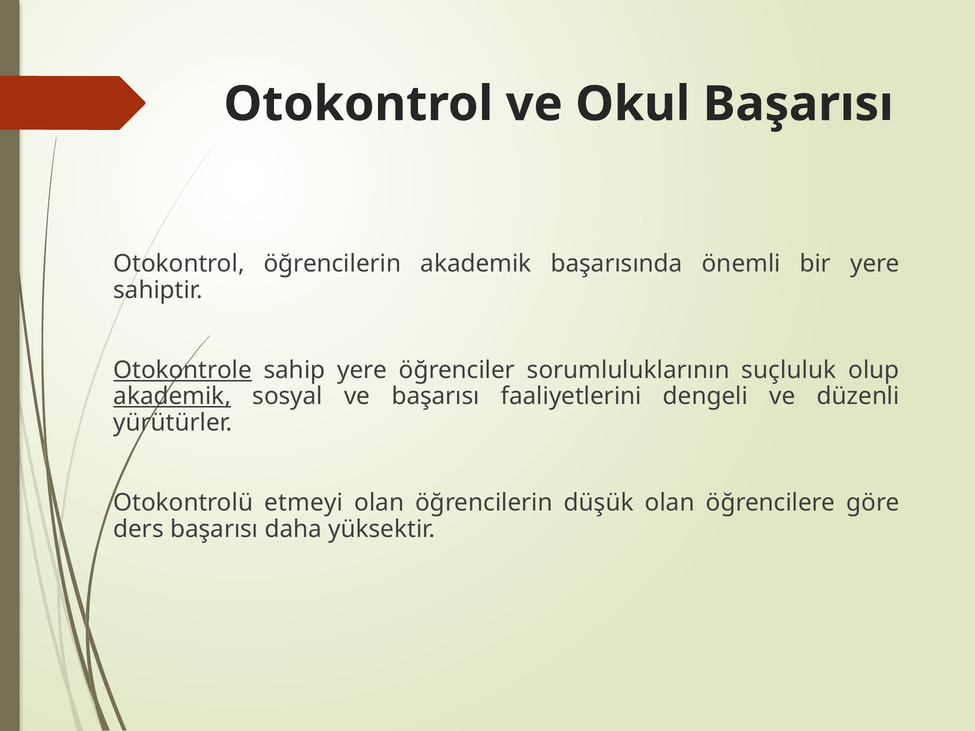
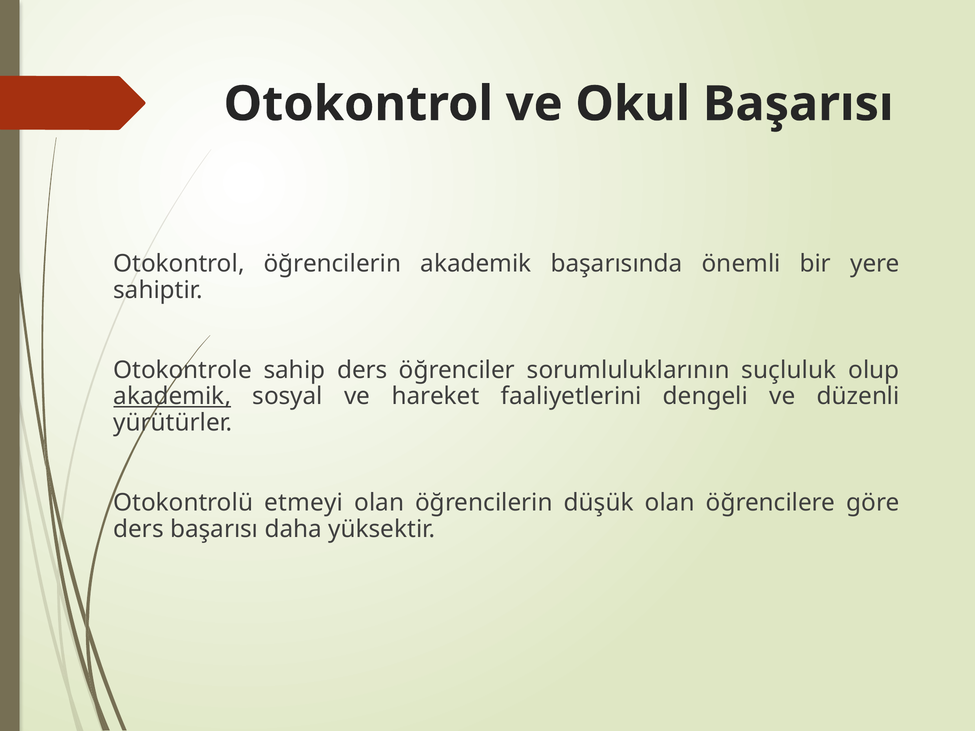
Otokontrole underline: present -> none
sahip yere: yere -> ders
ve başarısı: başarısı -> hareket
